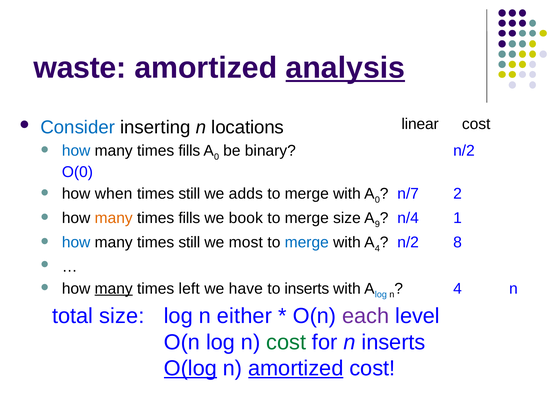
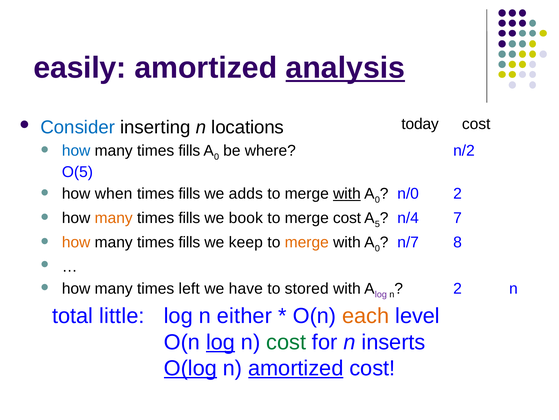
waste: waste -> easily
linear: linear -> today
binary: binary -> where
O(0: O(0 -> O(5
still at (189, 193): still -> fills
with at (347, 193) underline: none -> present
n/7: n/7 -> n/0
merge size: size -> cost
9: 9 -> 5
1: 1 -> 7
how at (76, 242) colour: blue -> orange
still at (189, 242): still -> fills
most: most -> keep
merge at (307, 242) colour: blue -> orange
4 at (377, 248): 4 -> 0
n/2 at (408, 242): n/2 -> n/7
many at (114, 288) underline: present -> none
to inserts: inserts -> stored
log at (381, 294) colour: blue -> purple
4 at (458, 288): 4 -> 2
total size: size -> little
each colour: purple -> orange
log at (221, 342) underline: none -> present
